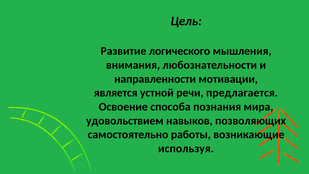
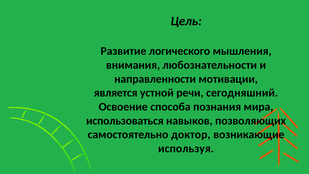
предлагается: предлагается -> сегодняшний
удовольствием: удовольствием -> использоваться
работы: работы -> доктор
